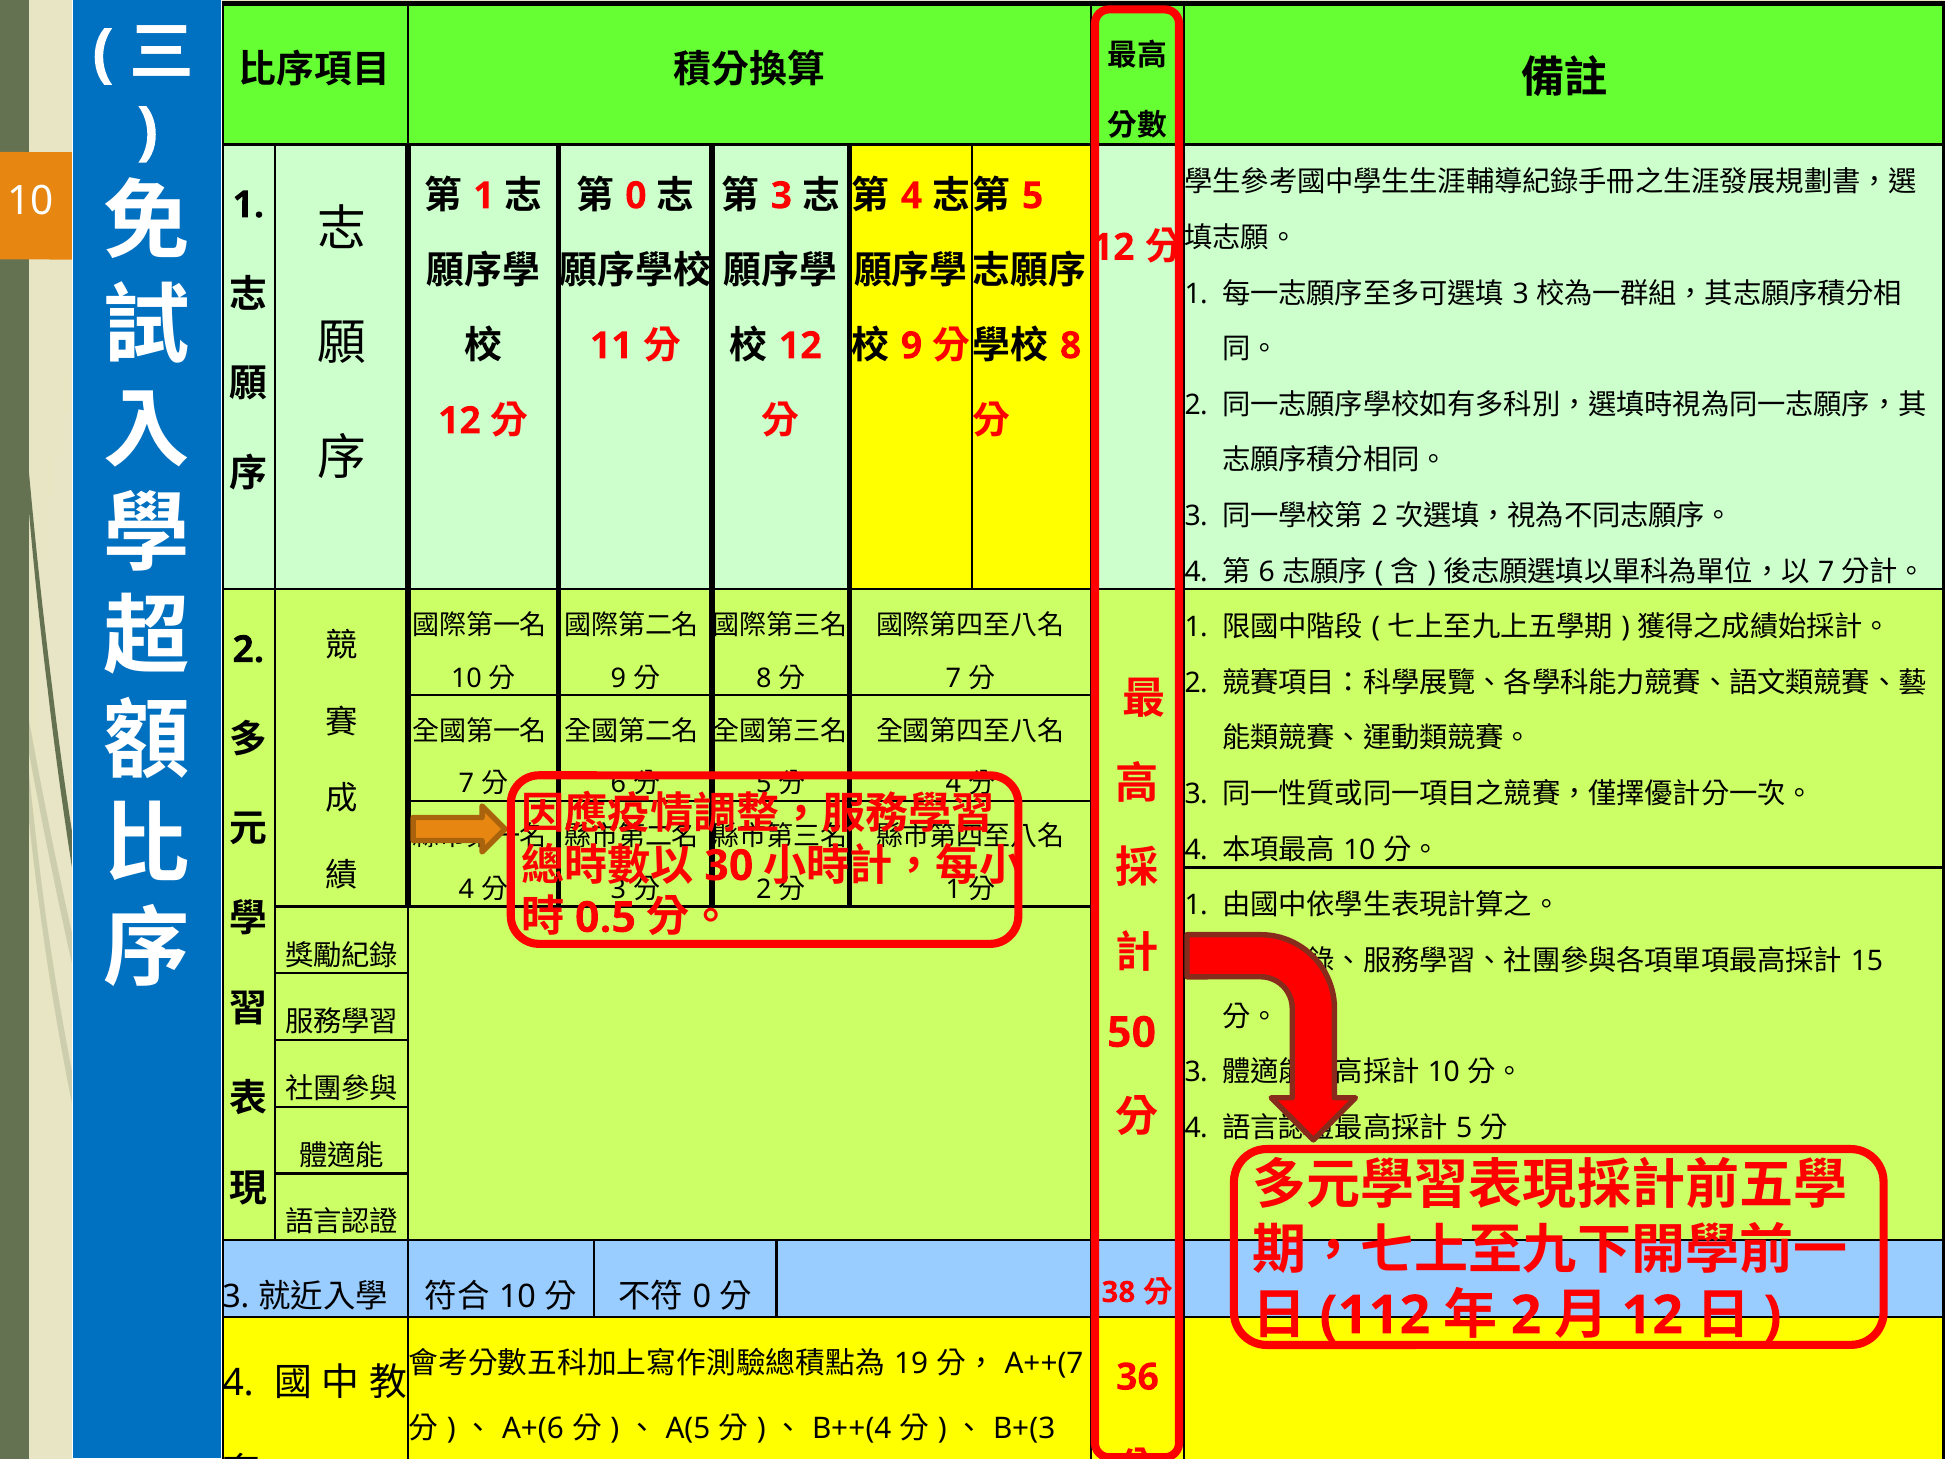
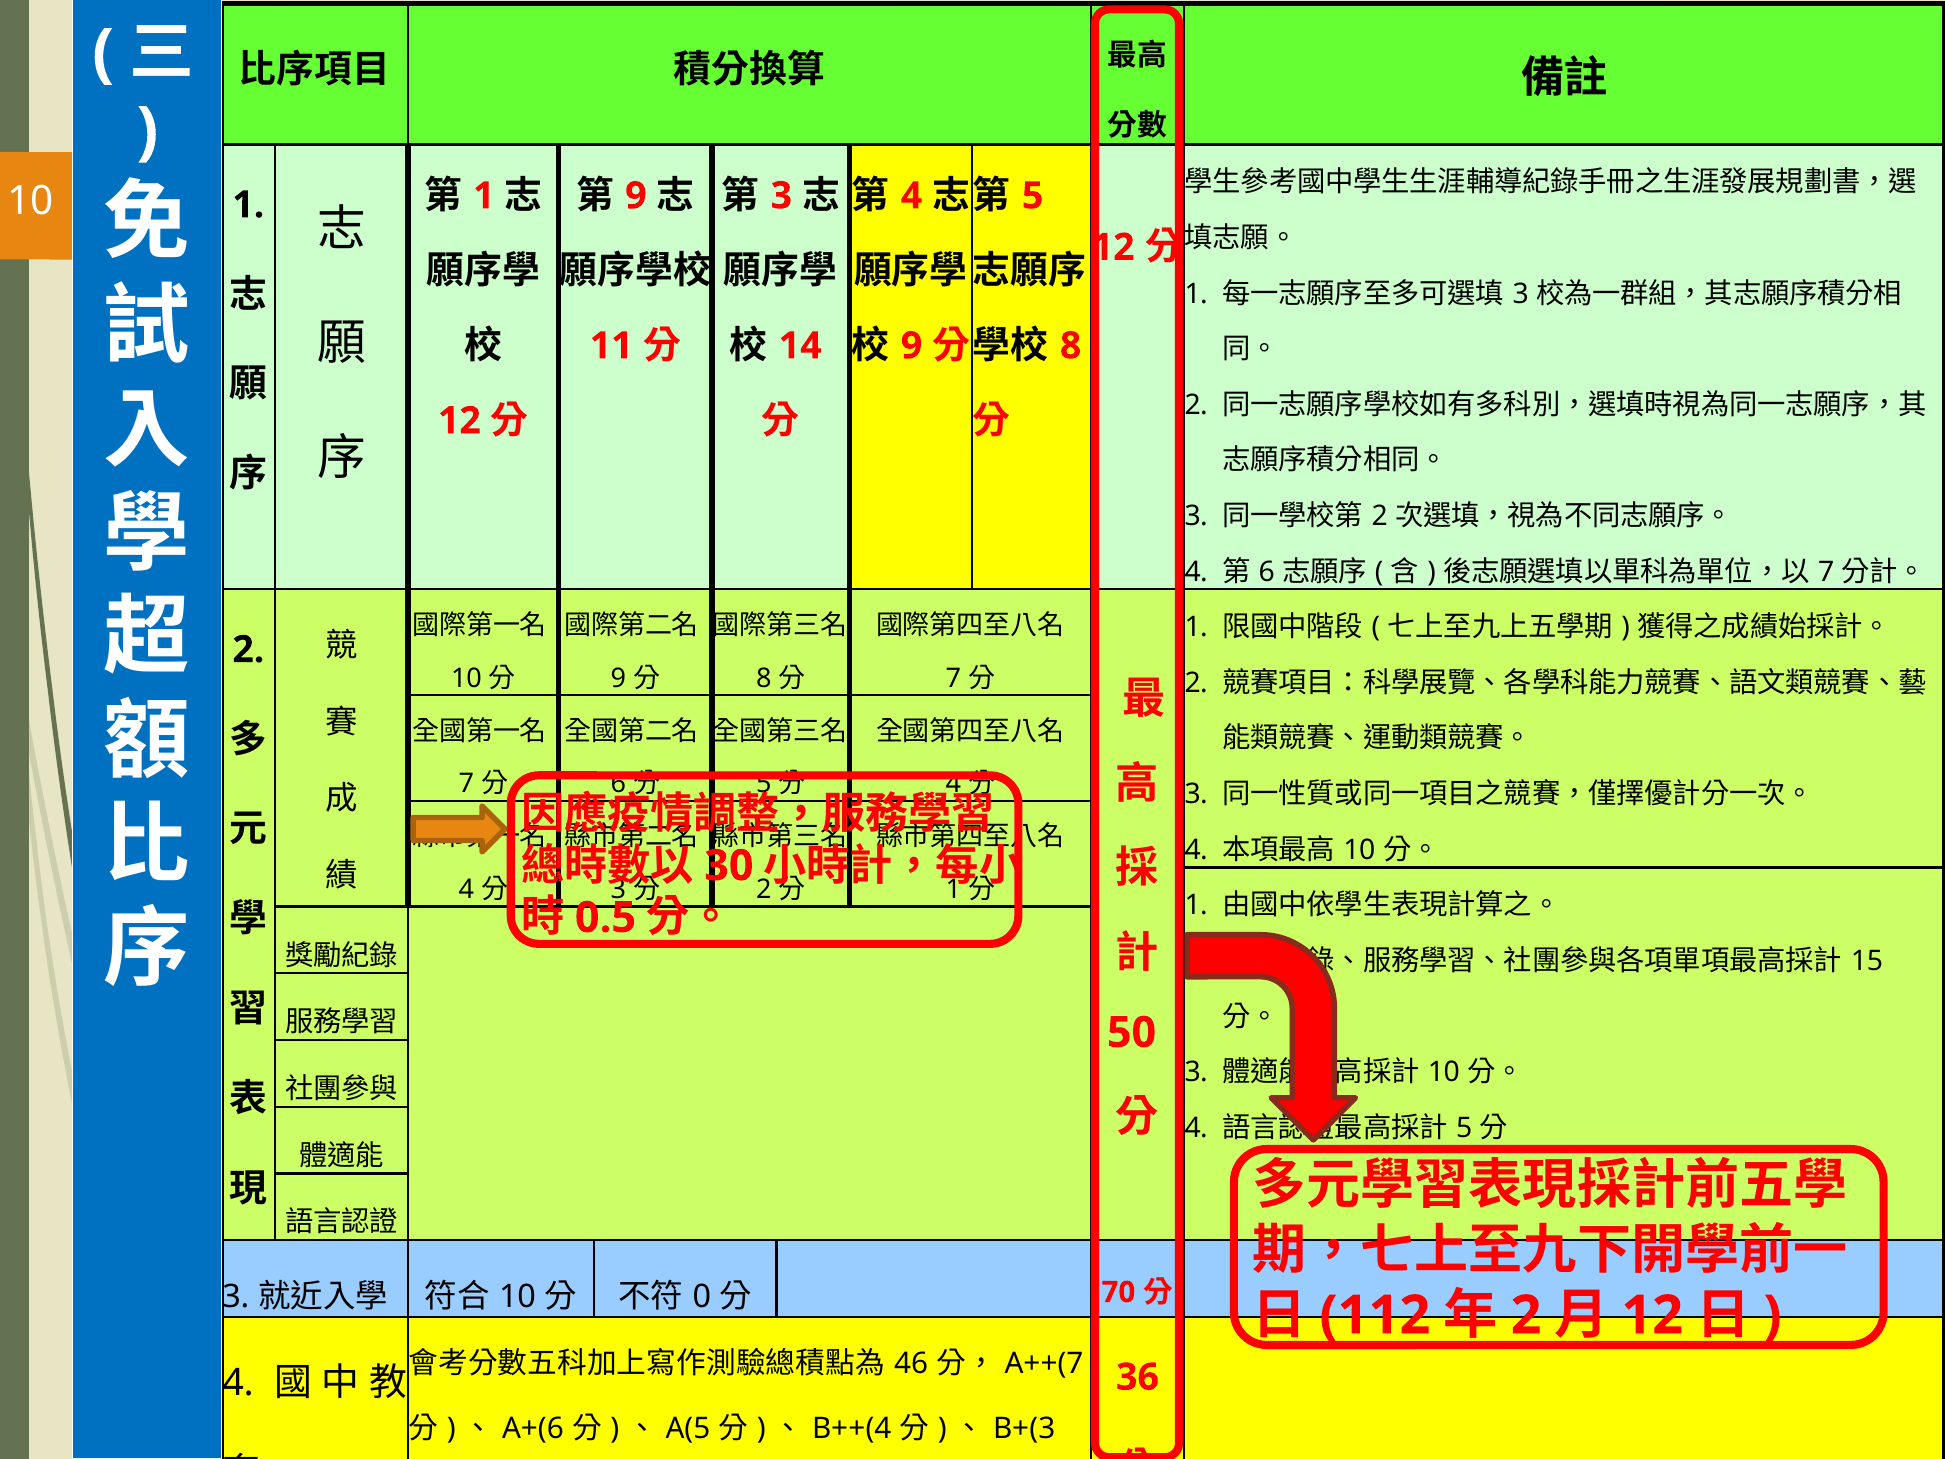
0 at (636, 196): 0 -> 9
12 at (800, 346): 12 -> 14
38: 38 -> 70
19: 19 -> 46
